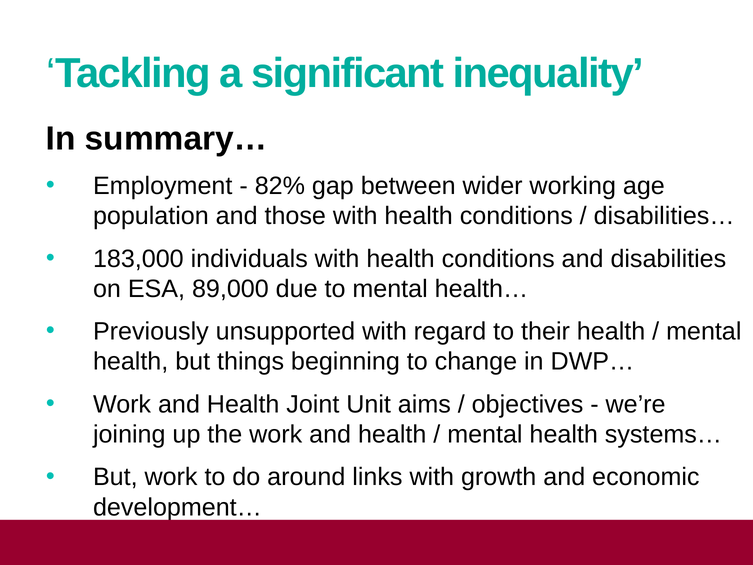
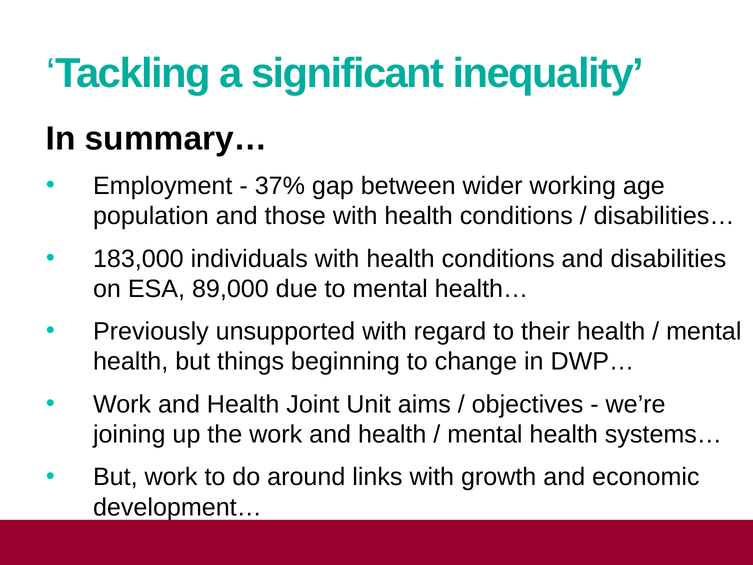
82%: 82% -> 37%
